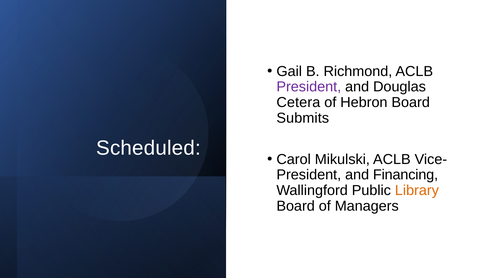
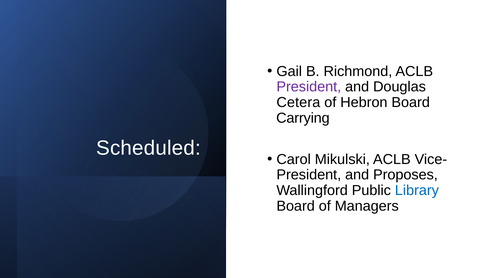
Submits: Submits -> Carrying
Financing: Financing -> Proposes
Library colour: orange -> blue
